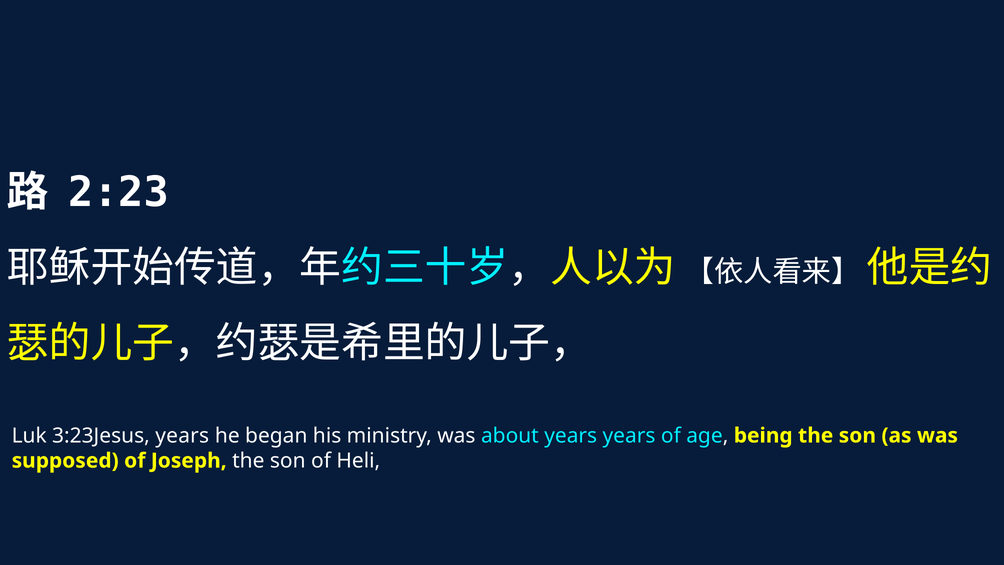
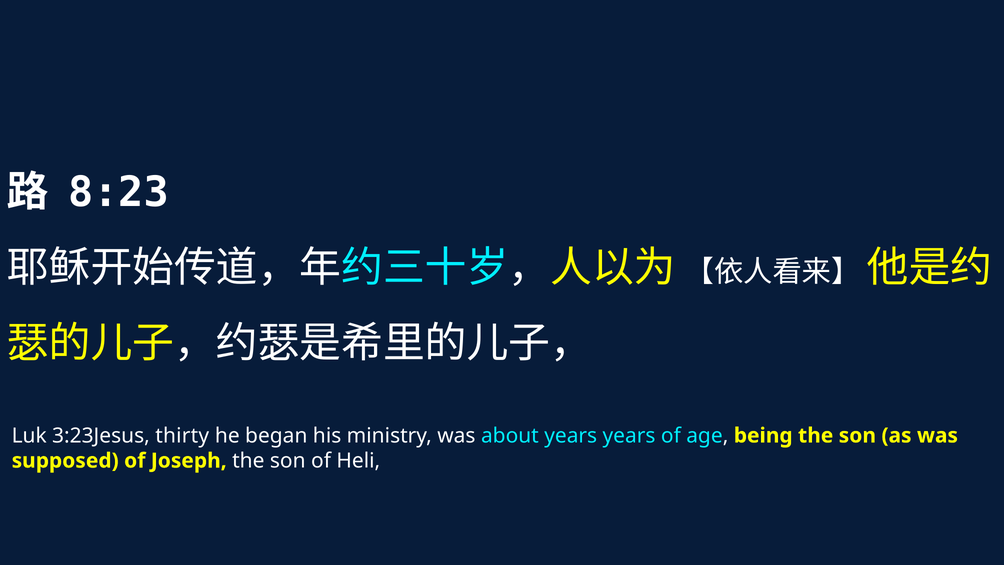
2:23: 2:23 -> 8:23
3:23Jesus years: years -> thirty
